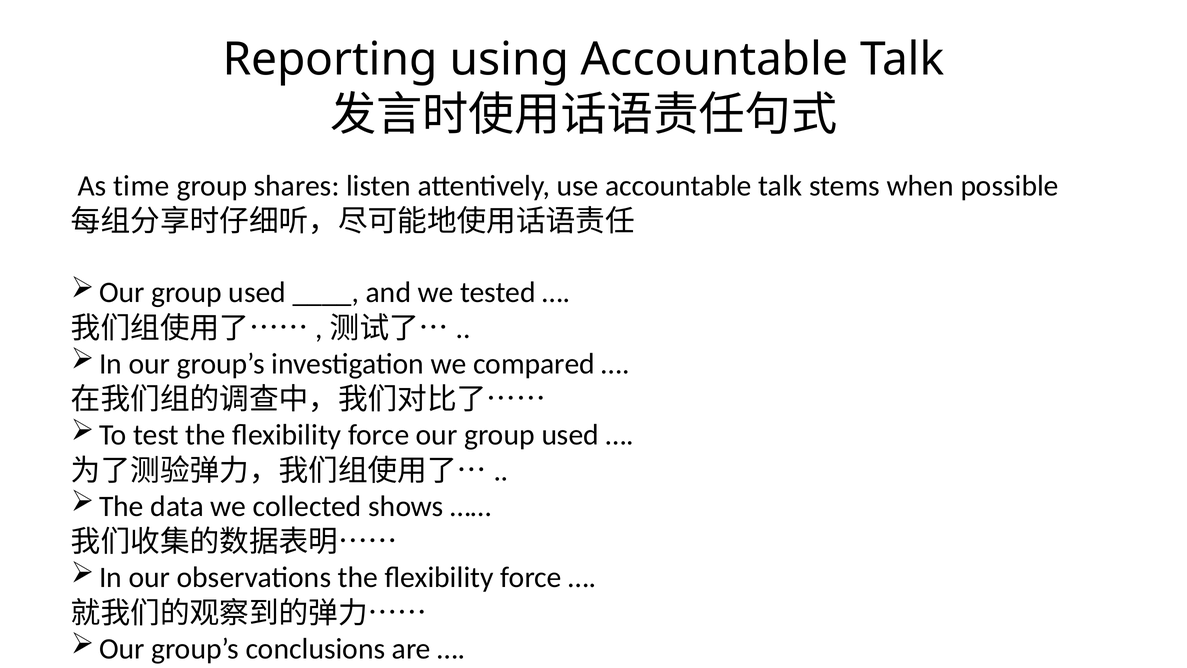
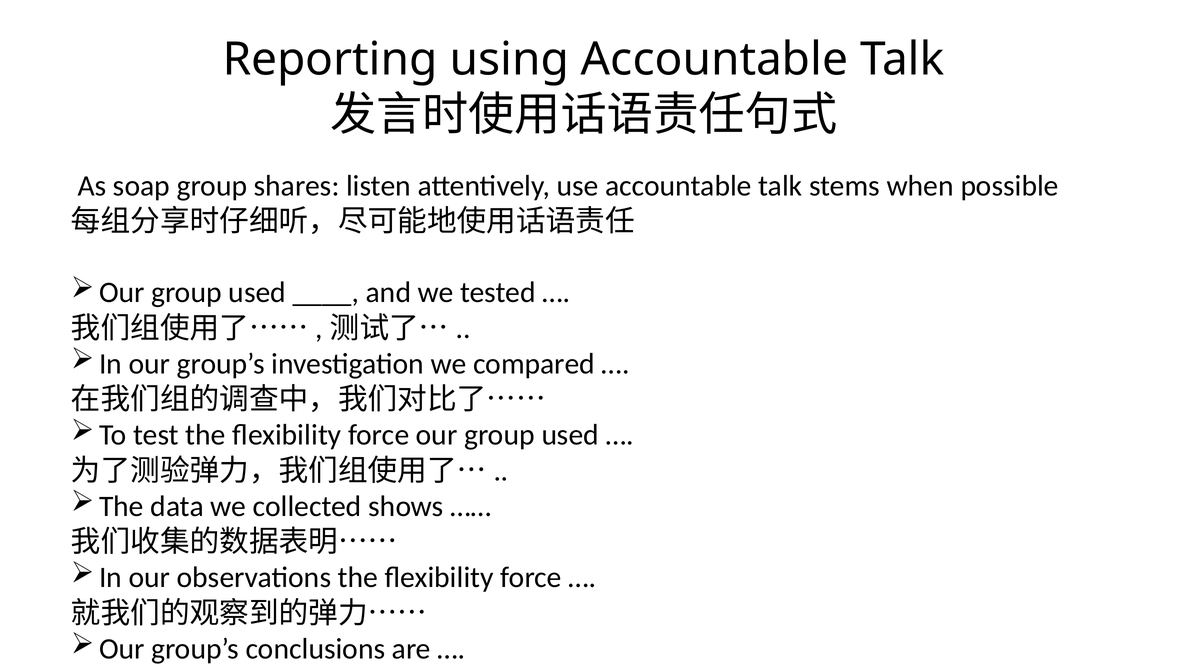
time: time -> soap
